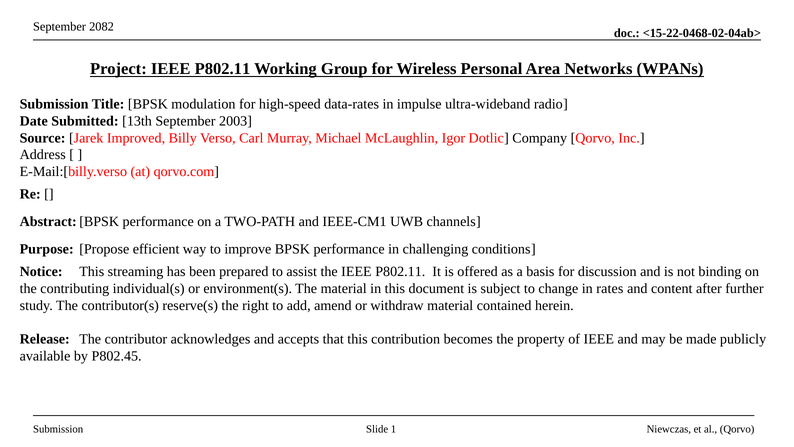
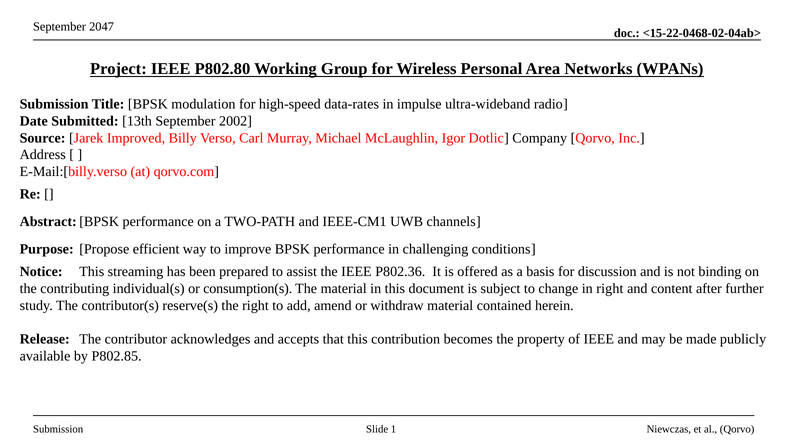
2082: 2082 -> 2047
Project IEEE P802.11: P802.11 -> P802.80
2003: 2003 -> 2002
the IEEE P802.11: P802.11 -> P802.36
environment(s: environment(s -> consumption(s
in rates: rates -> right
P802.45: P802.45 -> P802.85
